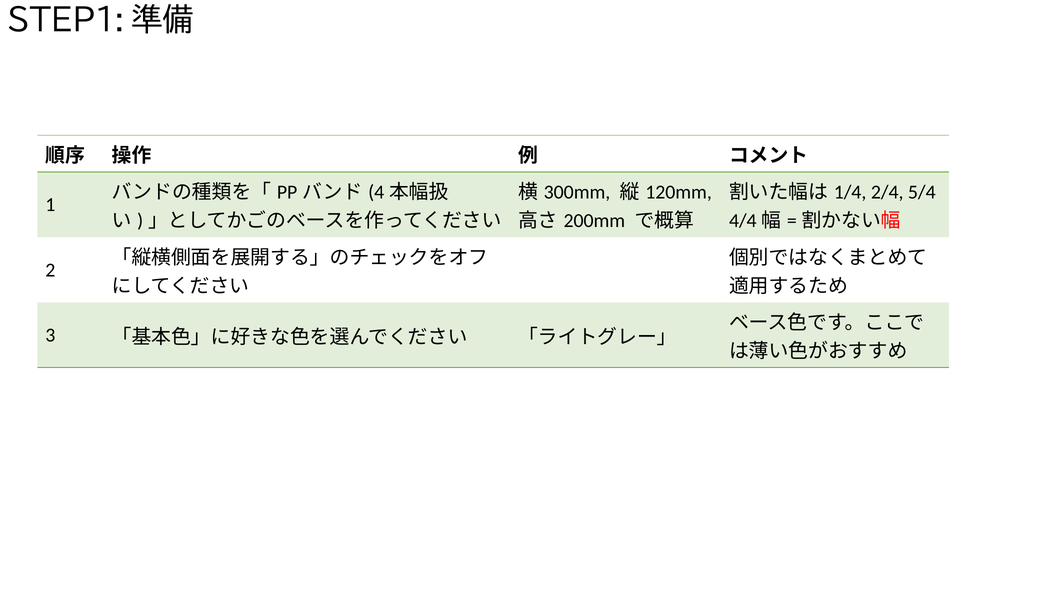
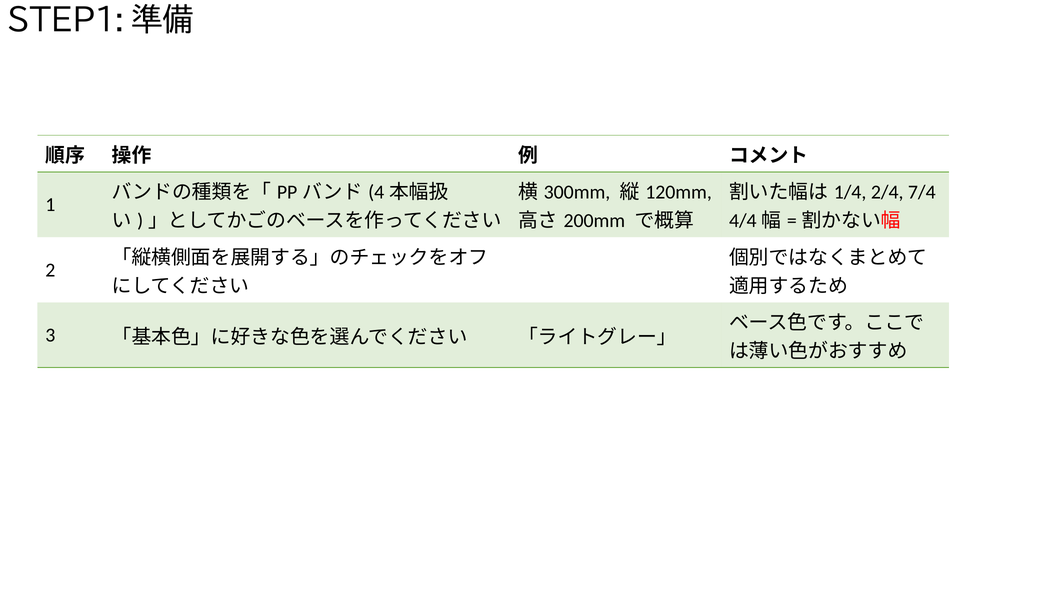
5/4: 5/4 -> 7/4
